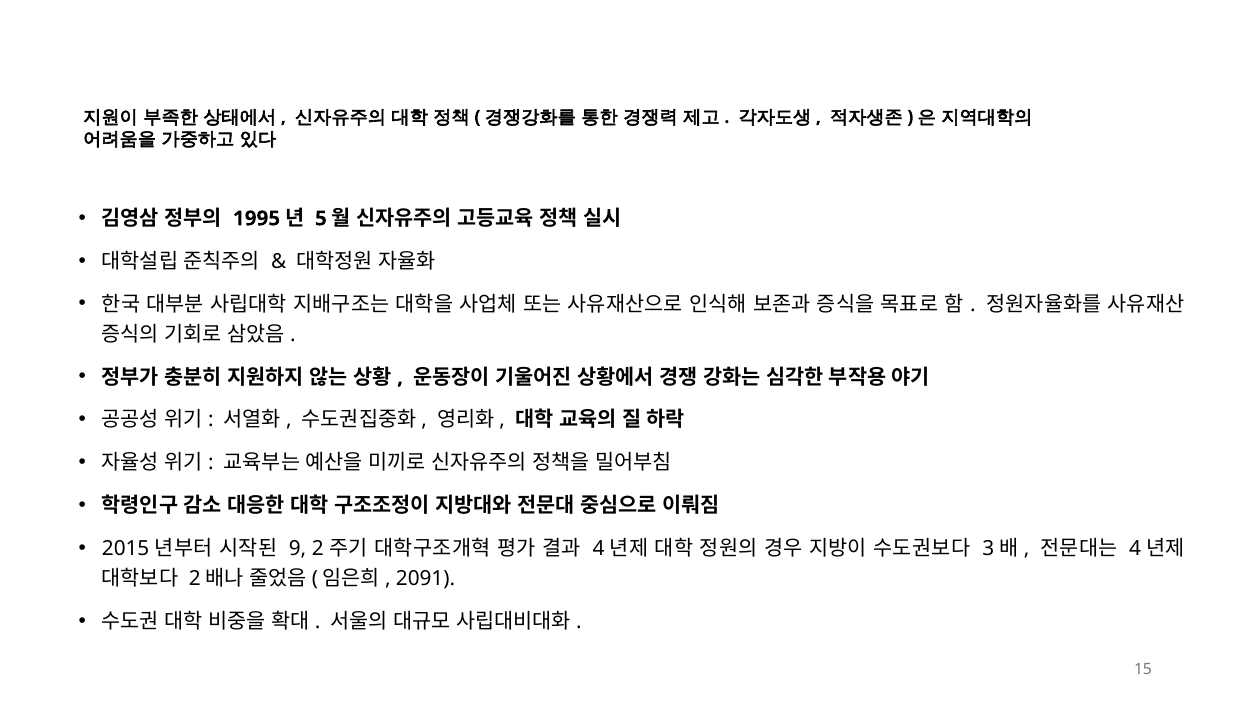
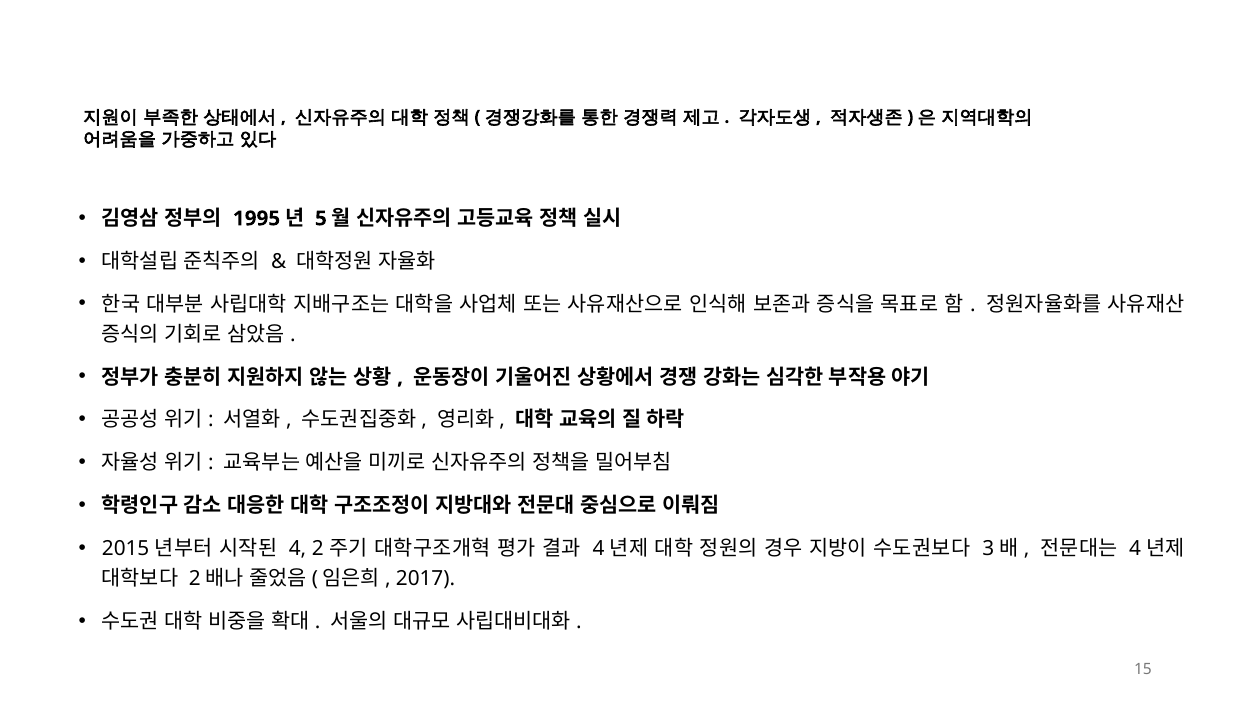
9 at (298, 548): 9 -> 4
2091: 2091 -> 2017
